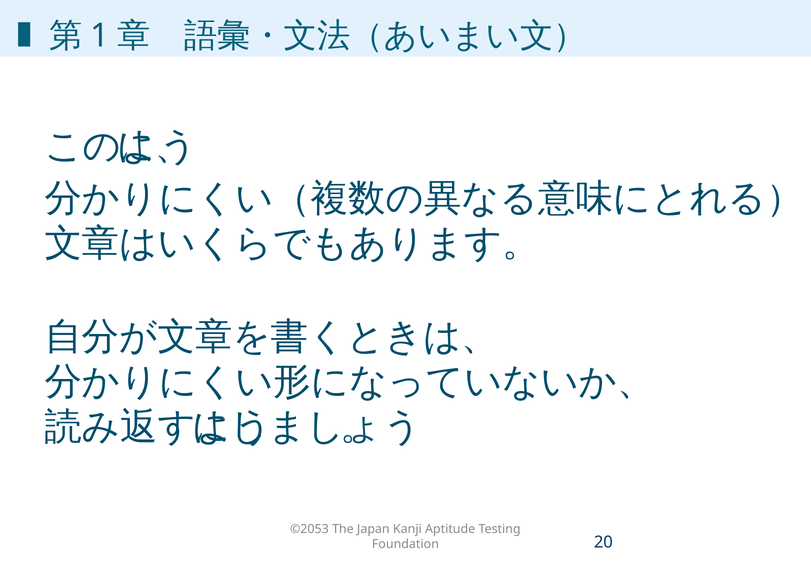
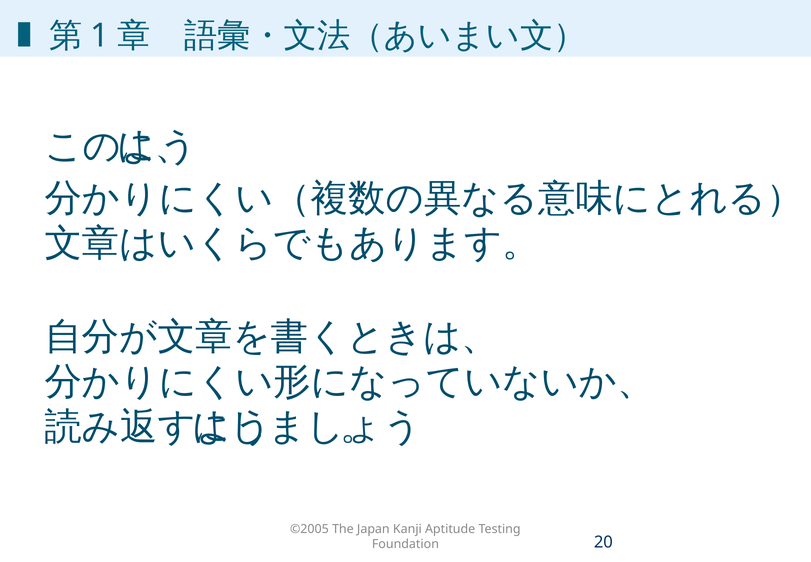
©2053: ©2053 -> ©2005
